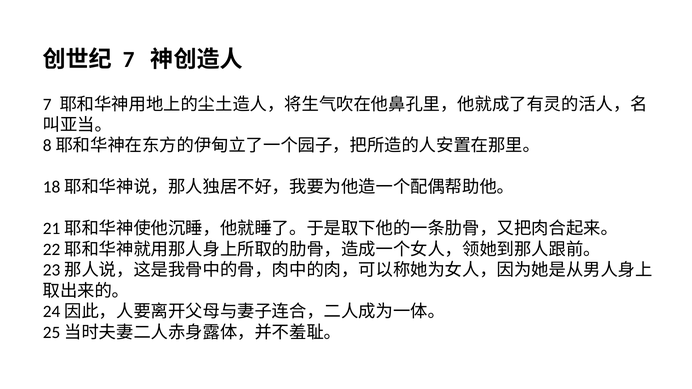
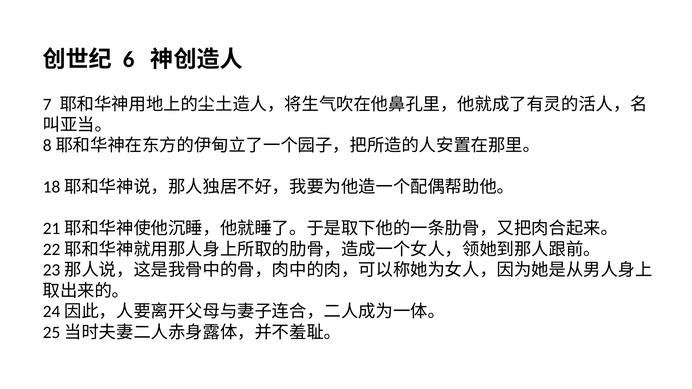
7 at (129, 60): 7 -> 6
